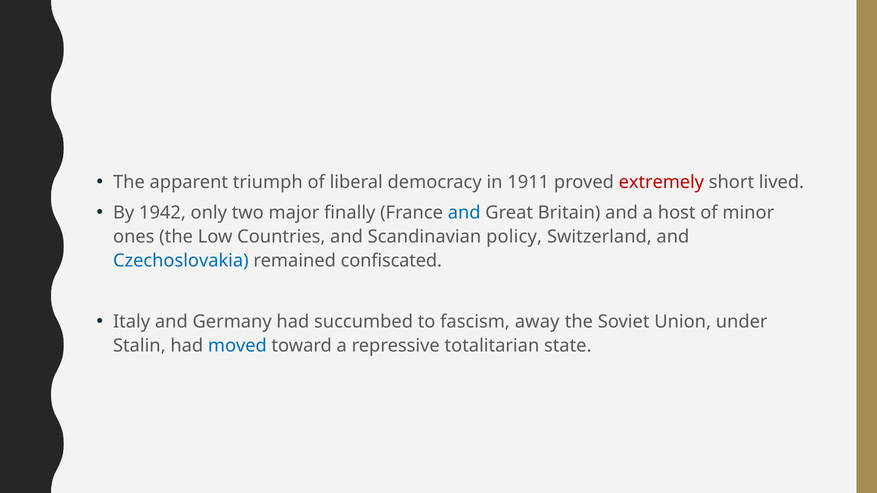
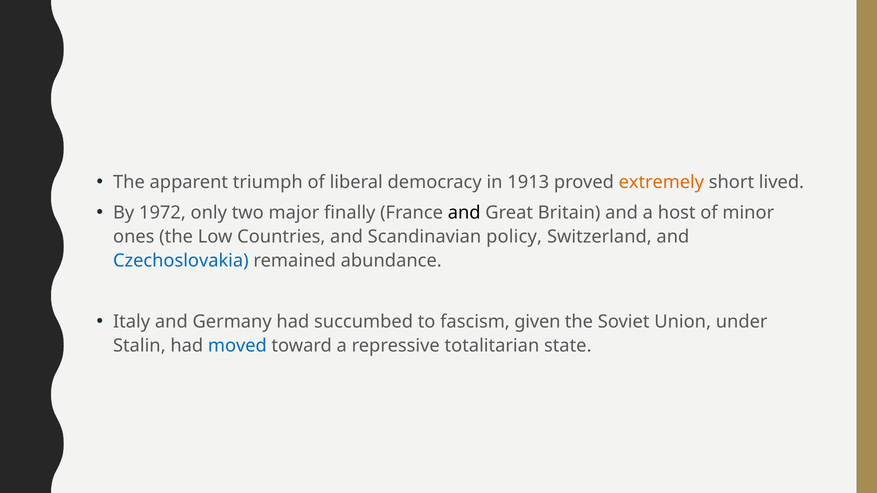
1911: 1911 -> 1913
extremely colour: red -> orange
1942: 1942 -> 1972
and at (464, 213) colour: blue -> black
confiscated: confiscated -> abundance
away: away -> given
